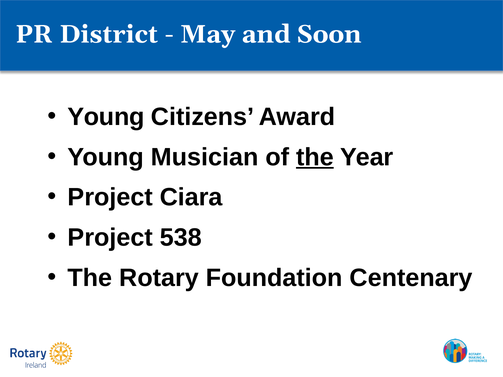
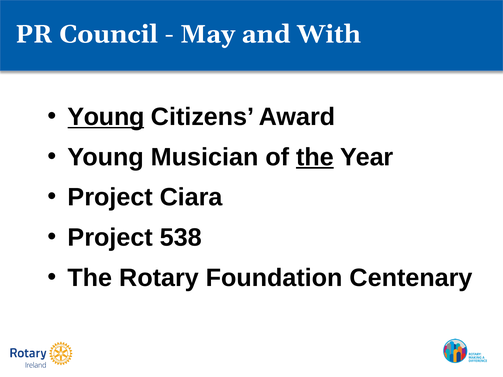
District: District -> Council
Soon: Soon -> With
Young at (106, 117) underline: none -> present
